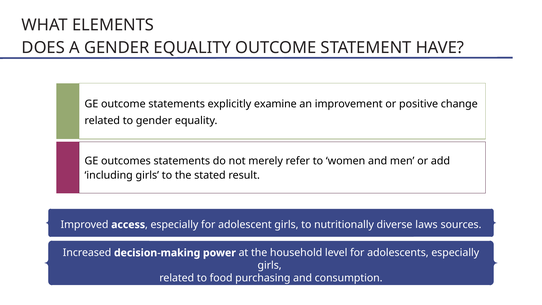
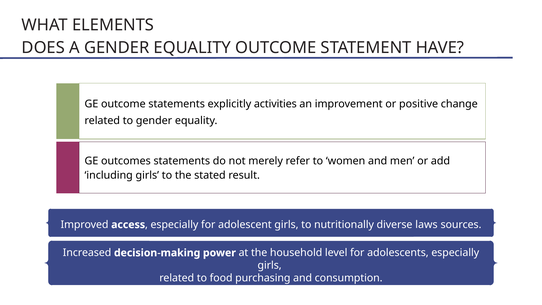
examine: examine -> activities
